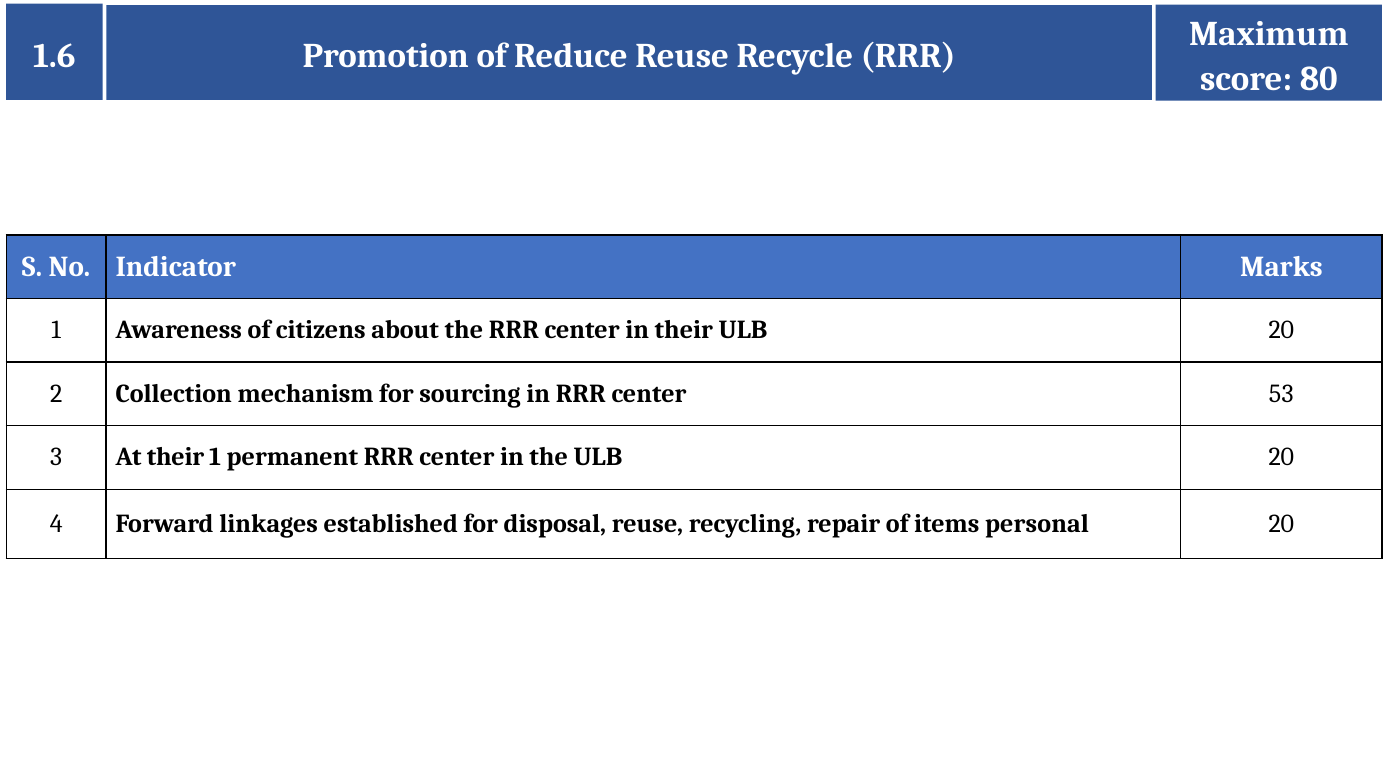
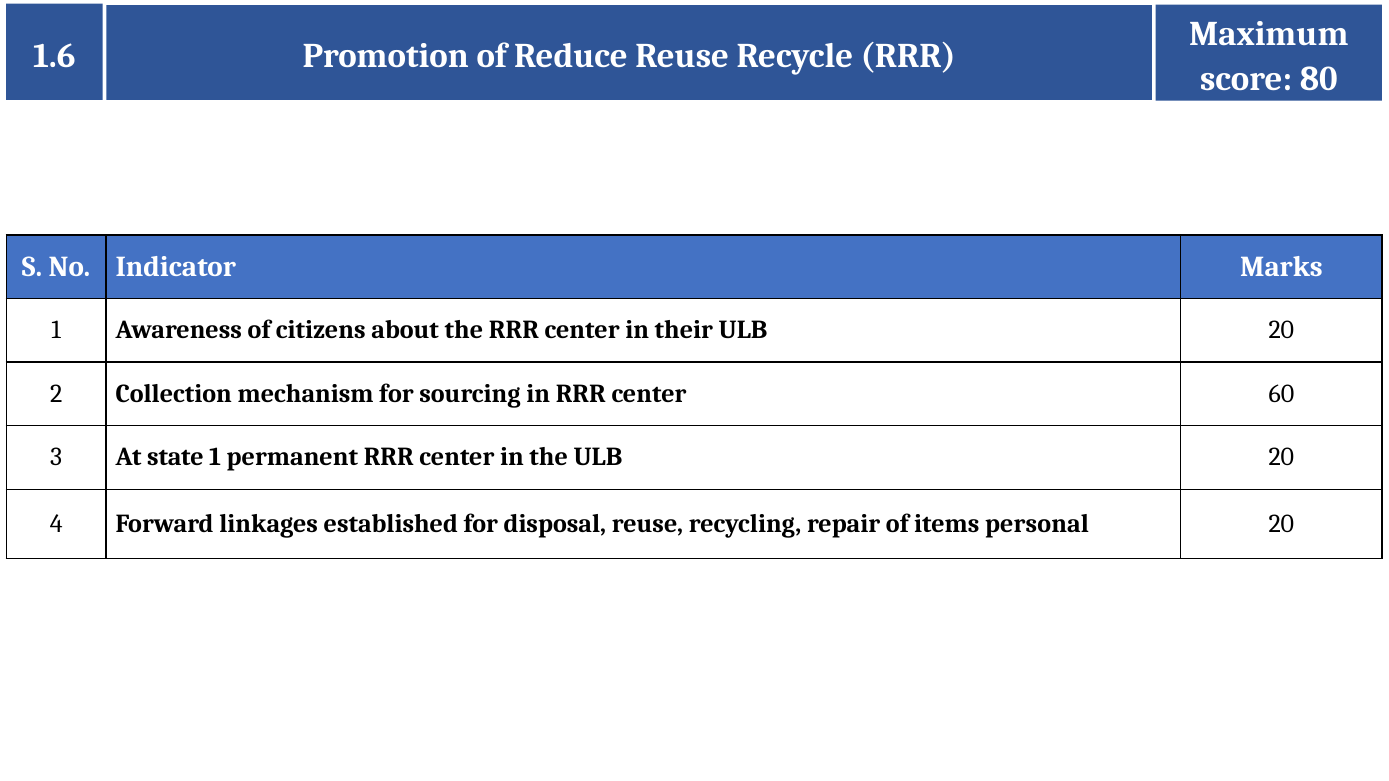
53: 53 -> 60
At their: their -> state
